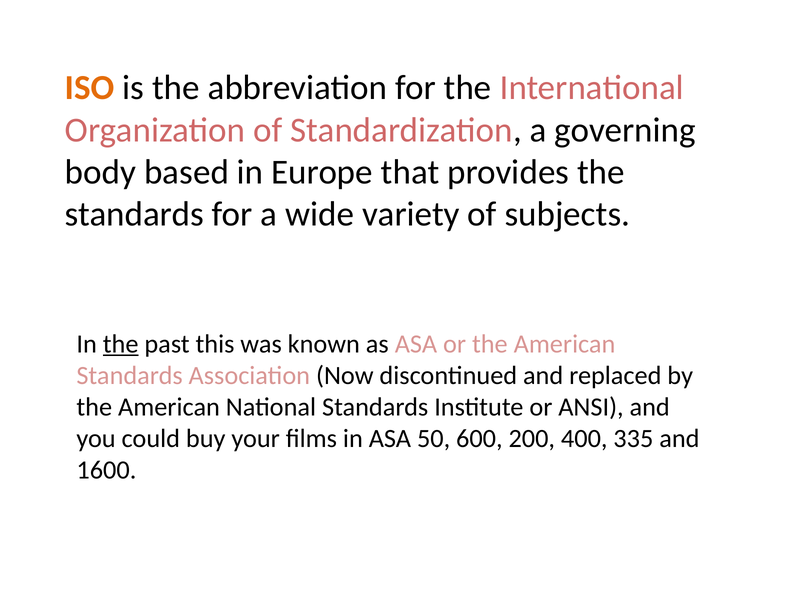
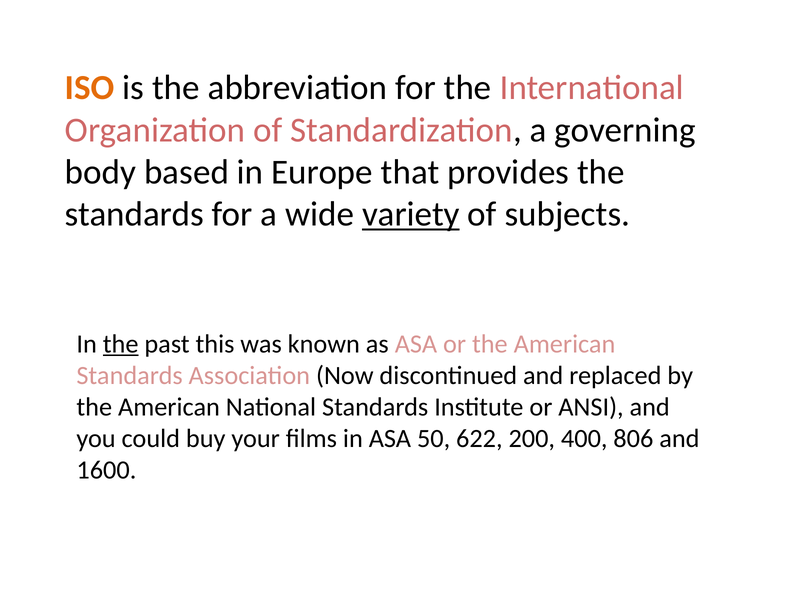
variety underline: none -> present
600: 600 -> 622
335: 335 -> 806
